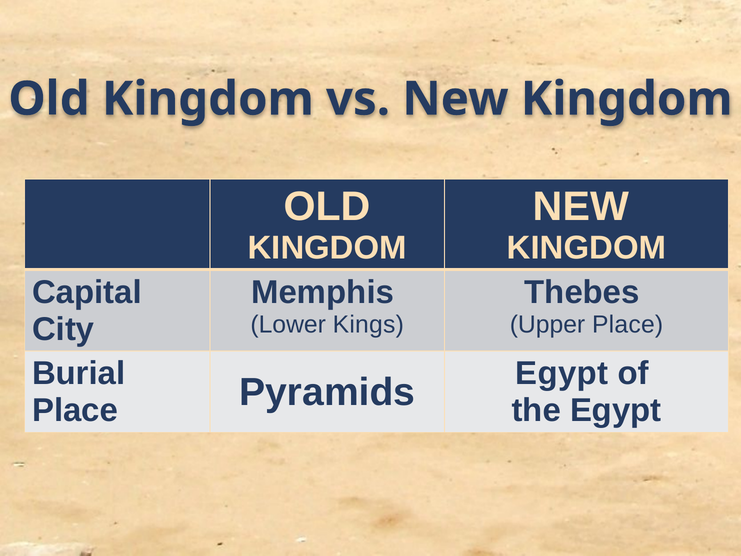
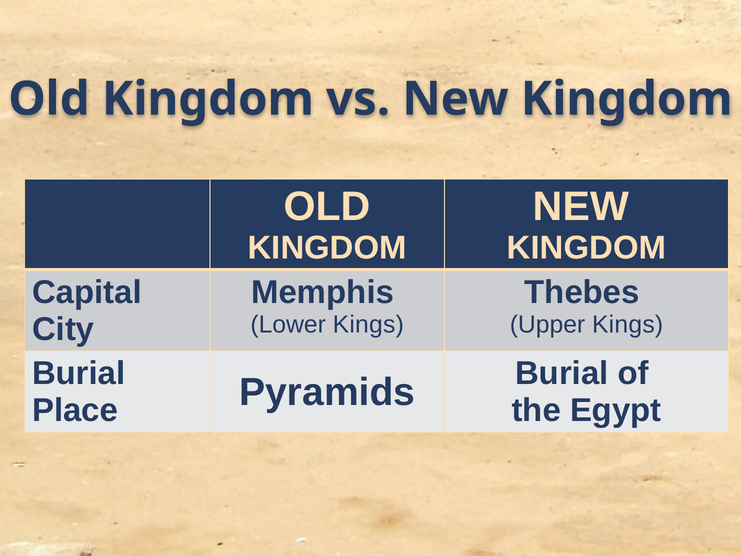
Upper Place: Place -> Kings
Pyramids Egypt: Egypt -> Burial
